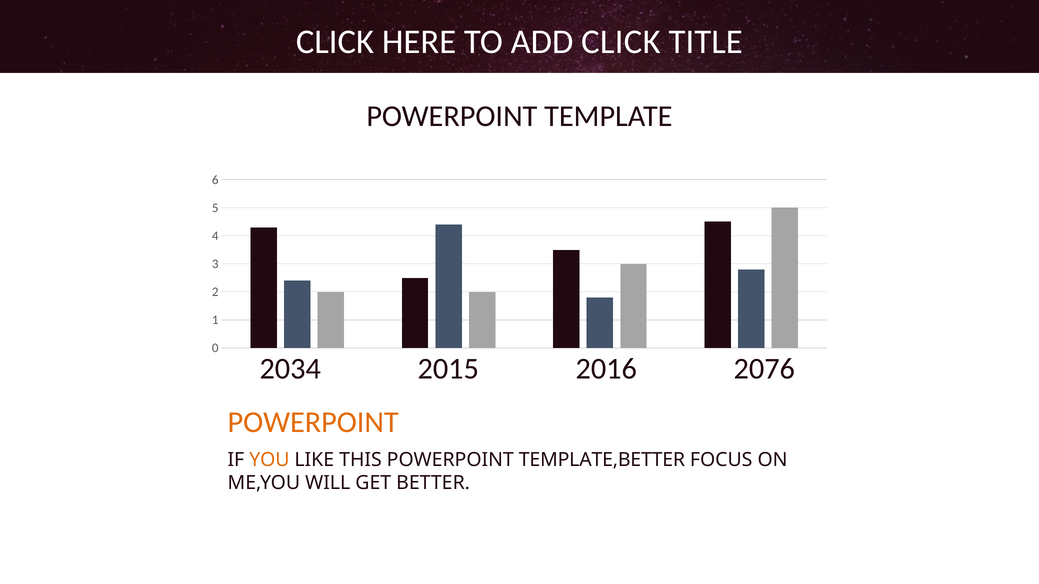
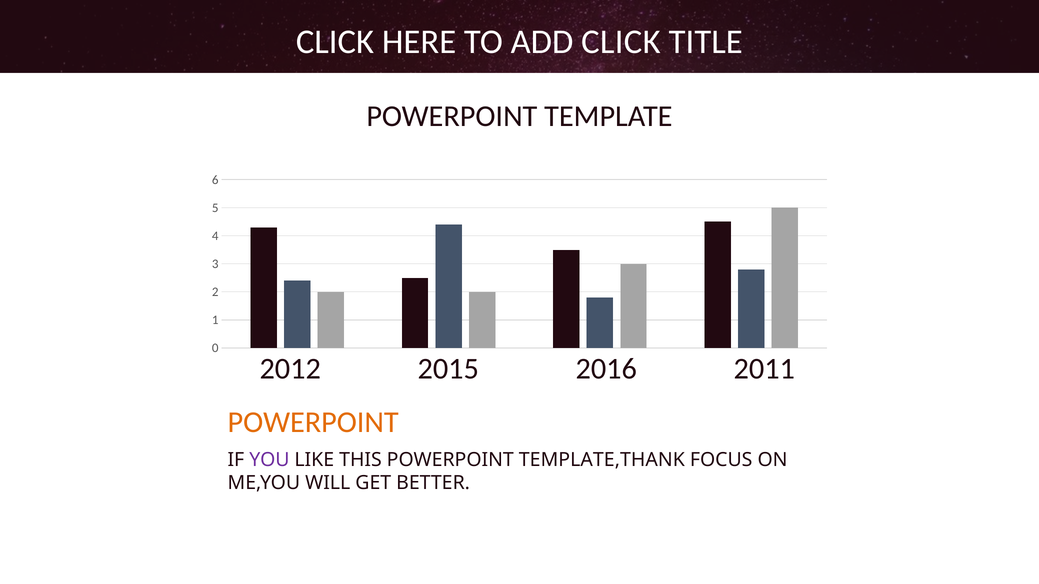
2034: 2034 -> 2012
2076: 2076 -> 2011
YOU colour: orange -> purple
TEMPLATE,BETTER: TEMPLATE,BETTER -> TEMPLATE,THANK
